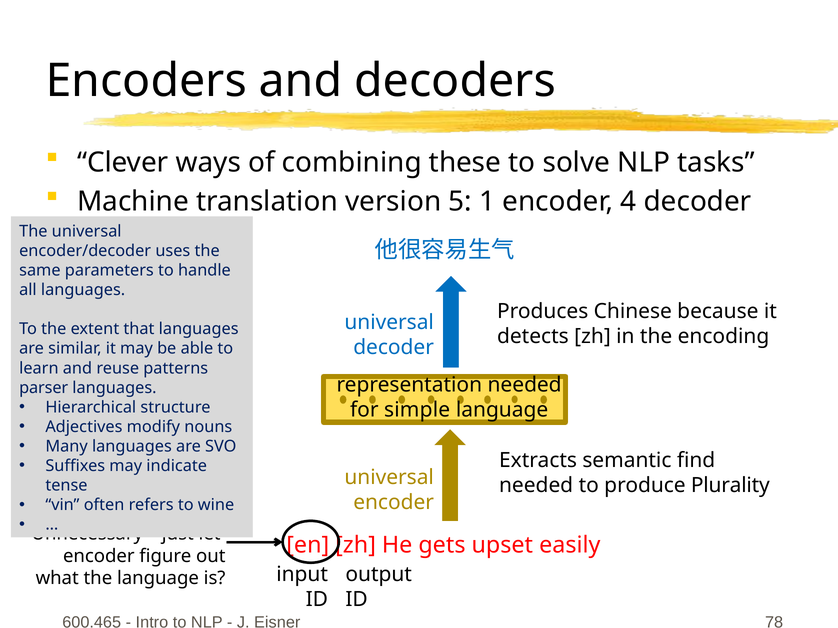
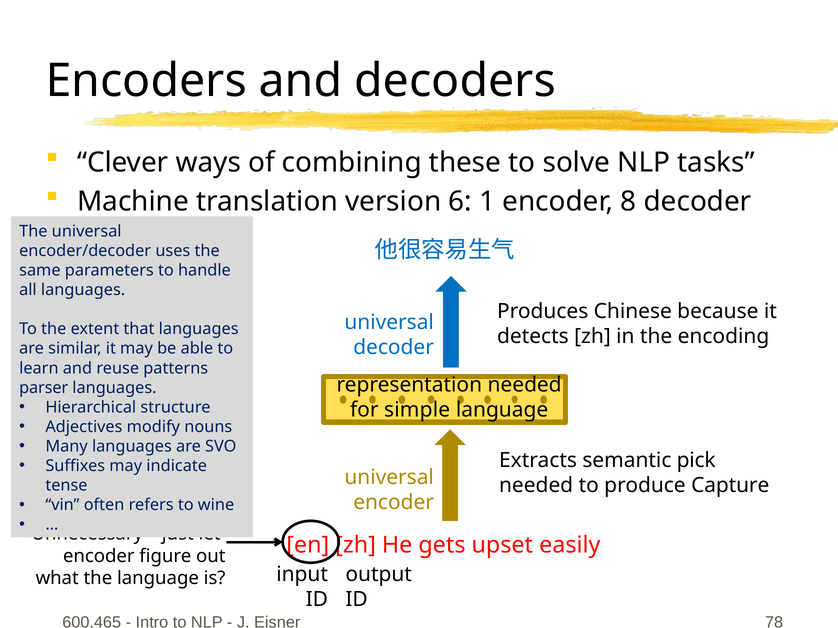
5: 5 -> 6
4: 4 -> 8
find: find -> pick
Plurality: Plurality -> Capture
